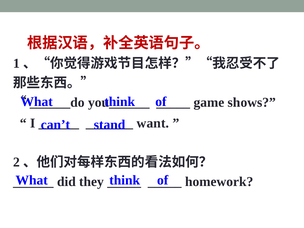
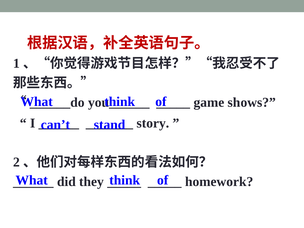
want: want -> story
